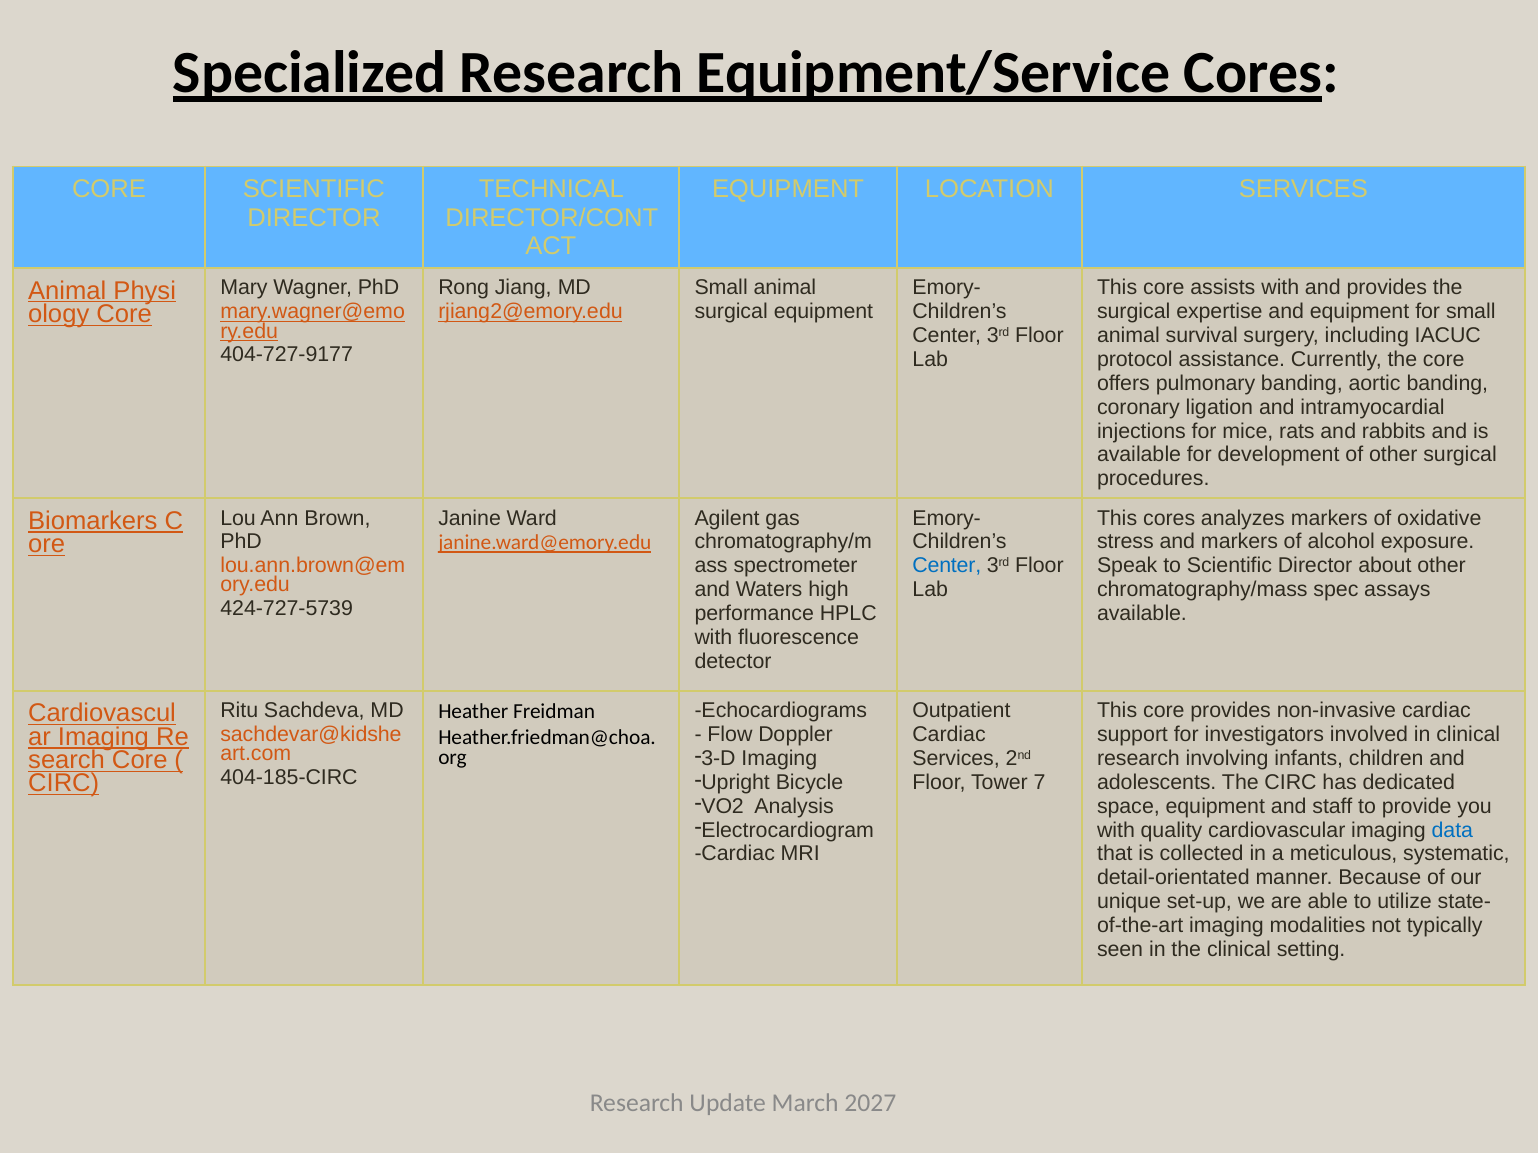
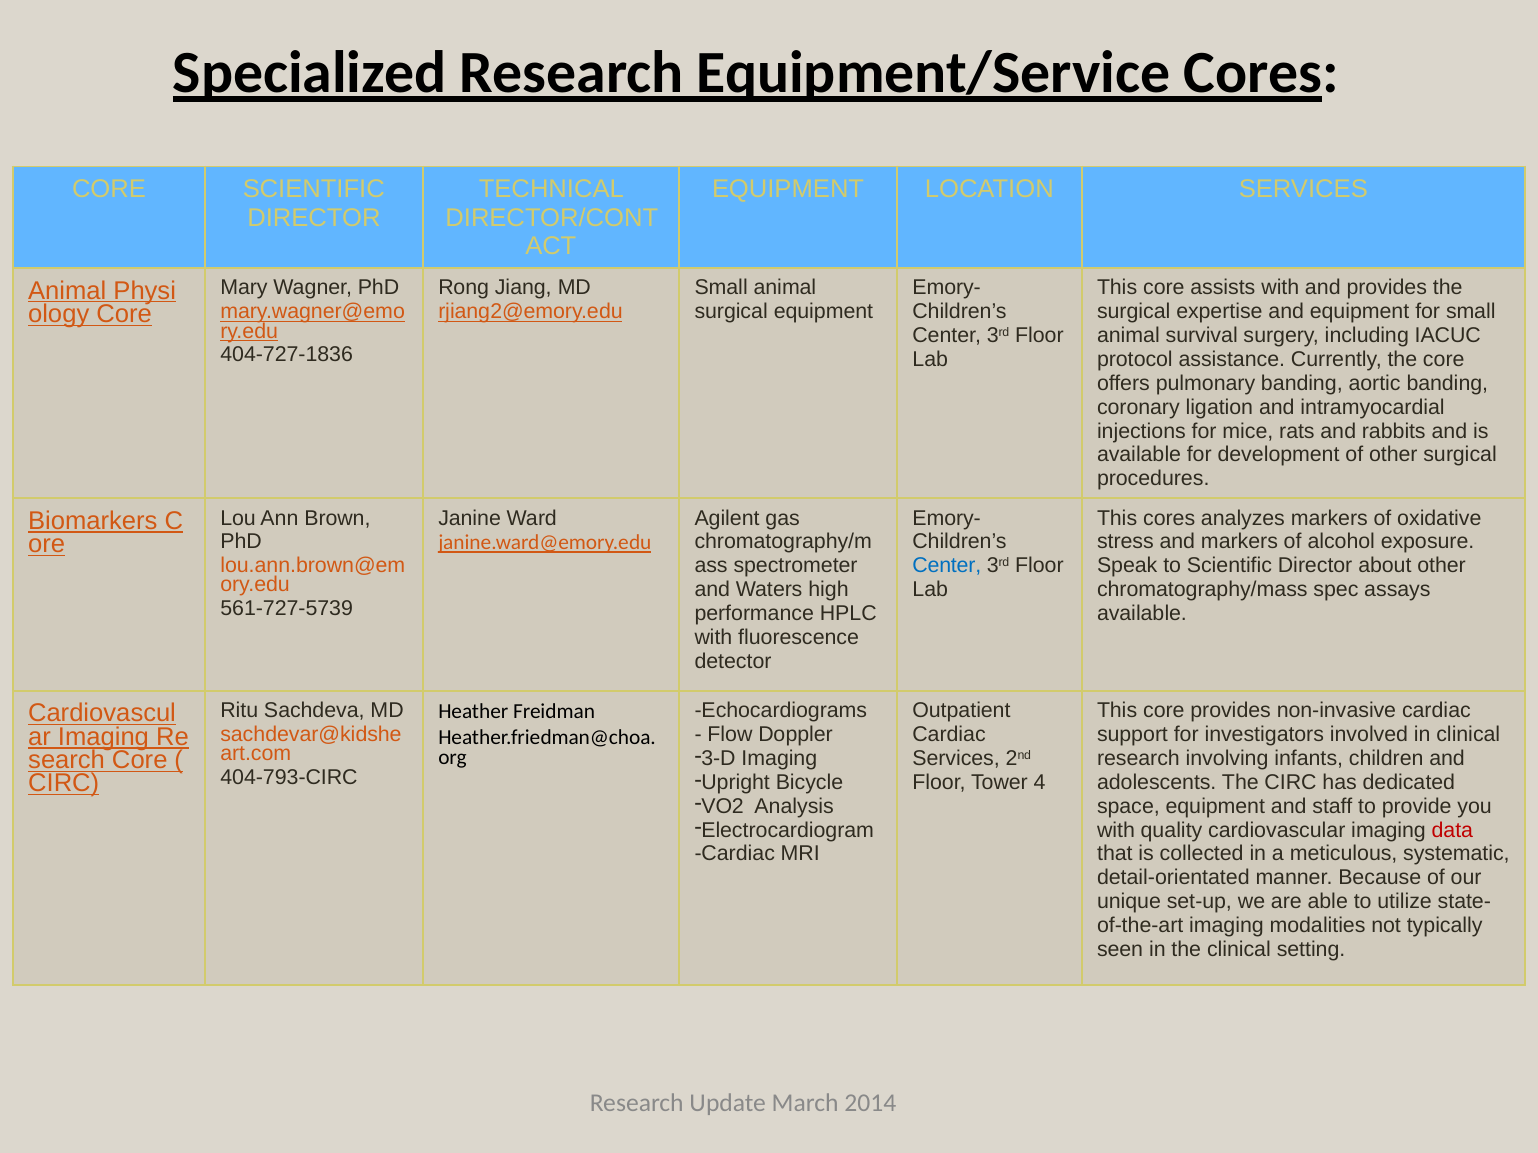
404-727-9177: 404-727-9177 -> 404-727-1836
424-727-5739: 424-727-5739 -> 561-727-5739
404-185-CIRC: 404-185-CIRC -> 404-793-CIRC
7: 7 -> 4
data colour: blue -> red
2027: 2027 -> 2014
